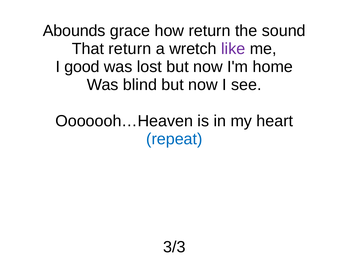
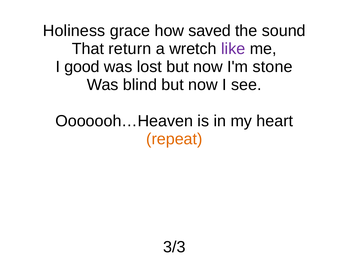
Abounds: Abounds -> Holiness
how return: return -> saved
home: home -> stone
repeat colour: blue -> orange
